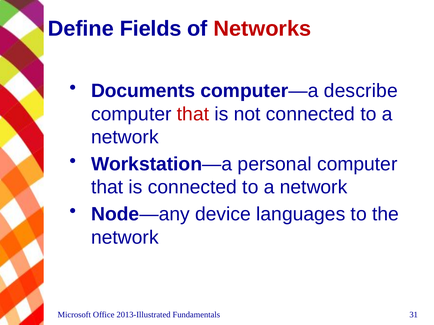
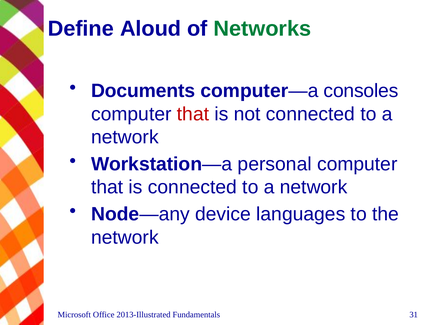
Fields: Fields -> Aloud
Networks colour: red -> green
describe: describe -> consoles
